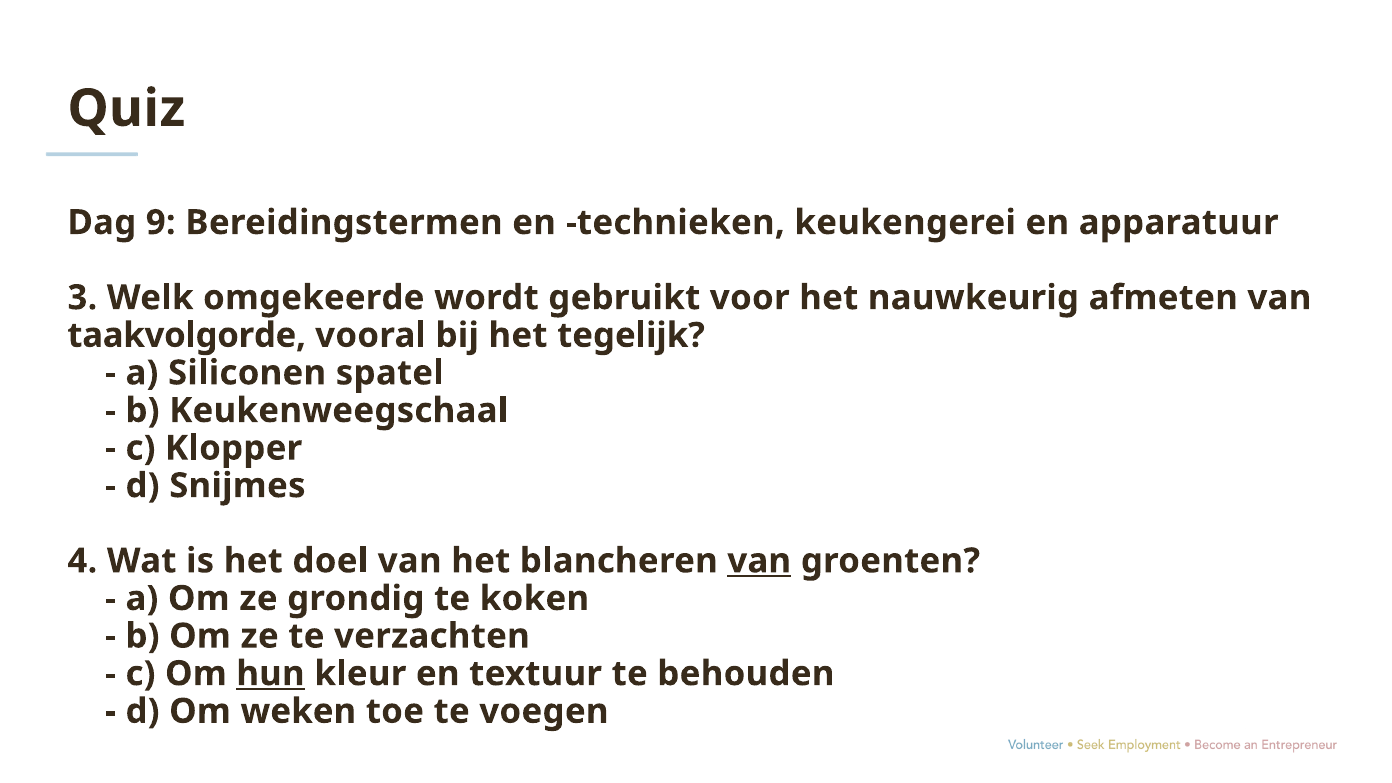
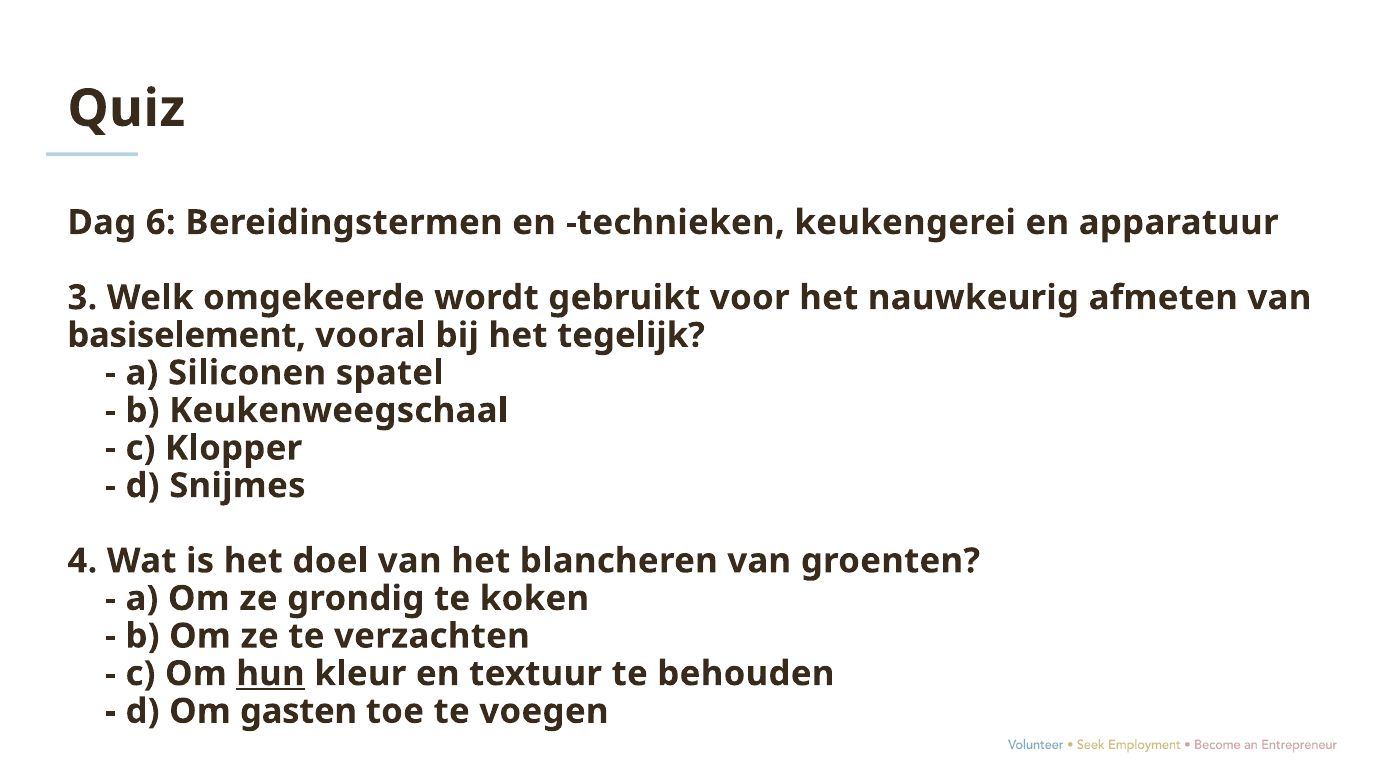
9: 9 -> 6
taakvolgorde: taakvolgorde -> basiselement
van at (759, 561) underline: present -> none
weken: weken -> gasten
